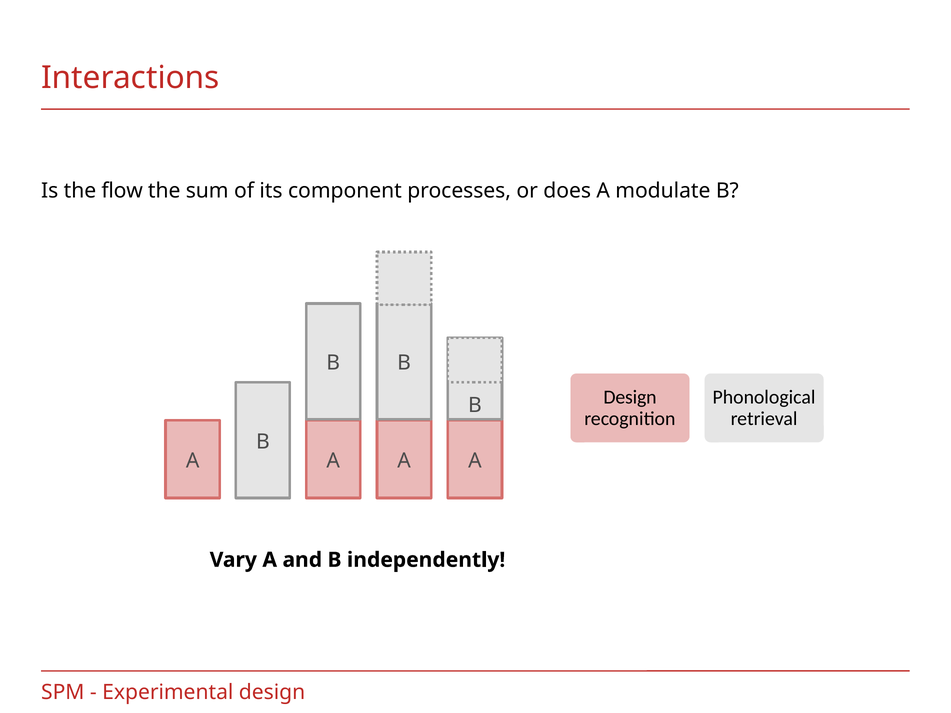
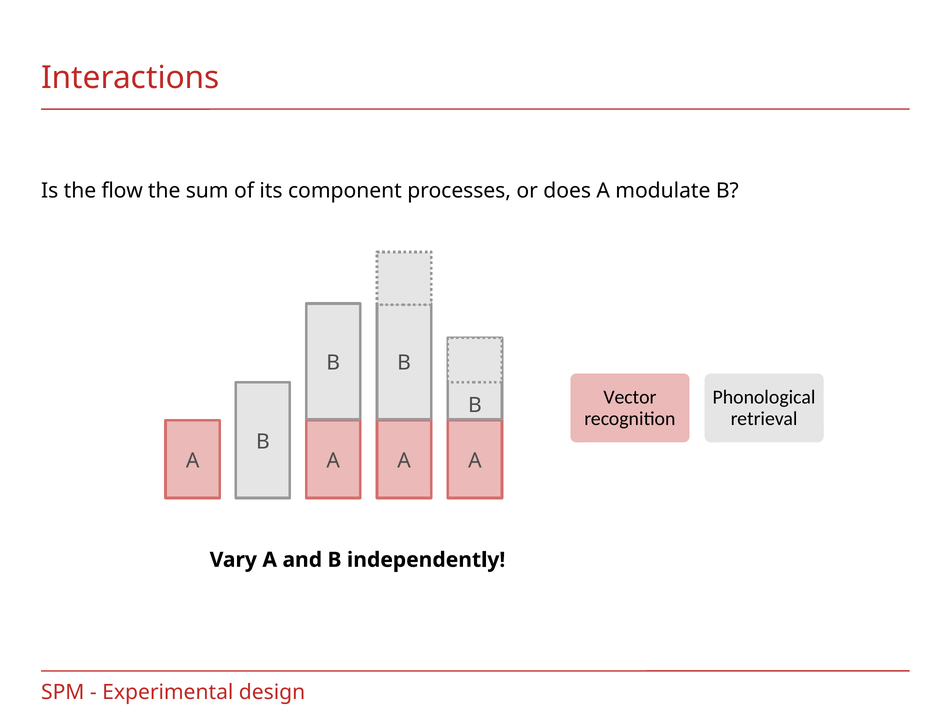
Design at (630, 397): Design -> Vector
